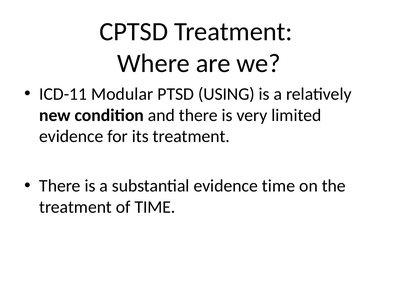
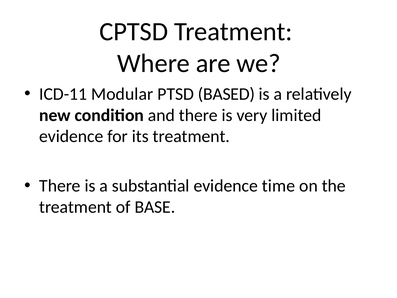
USING: USING -> BASED
of TIME: TIME -> BASE
